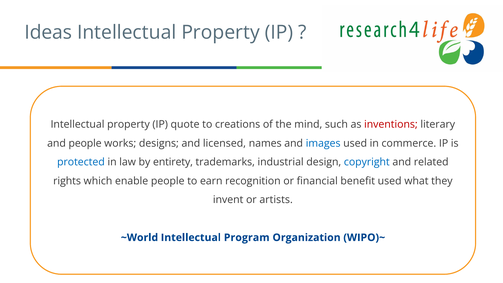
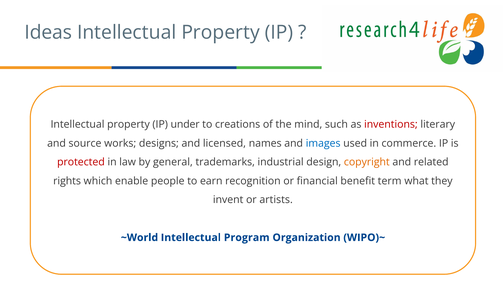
quote: quote -> under
and people: people -> source
protected colour: blue -> red
entirety: entirety -> general
copyright colour: blue -> orange
benefit used: used -> term
